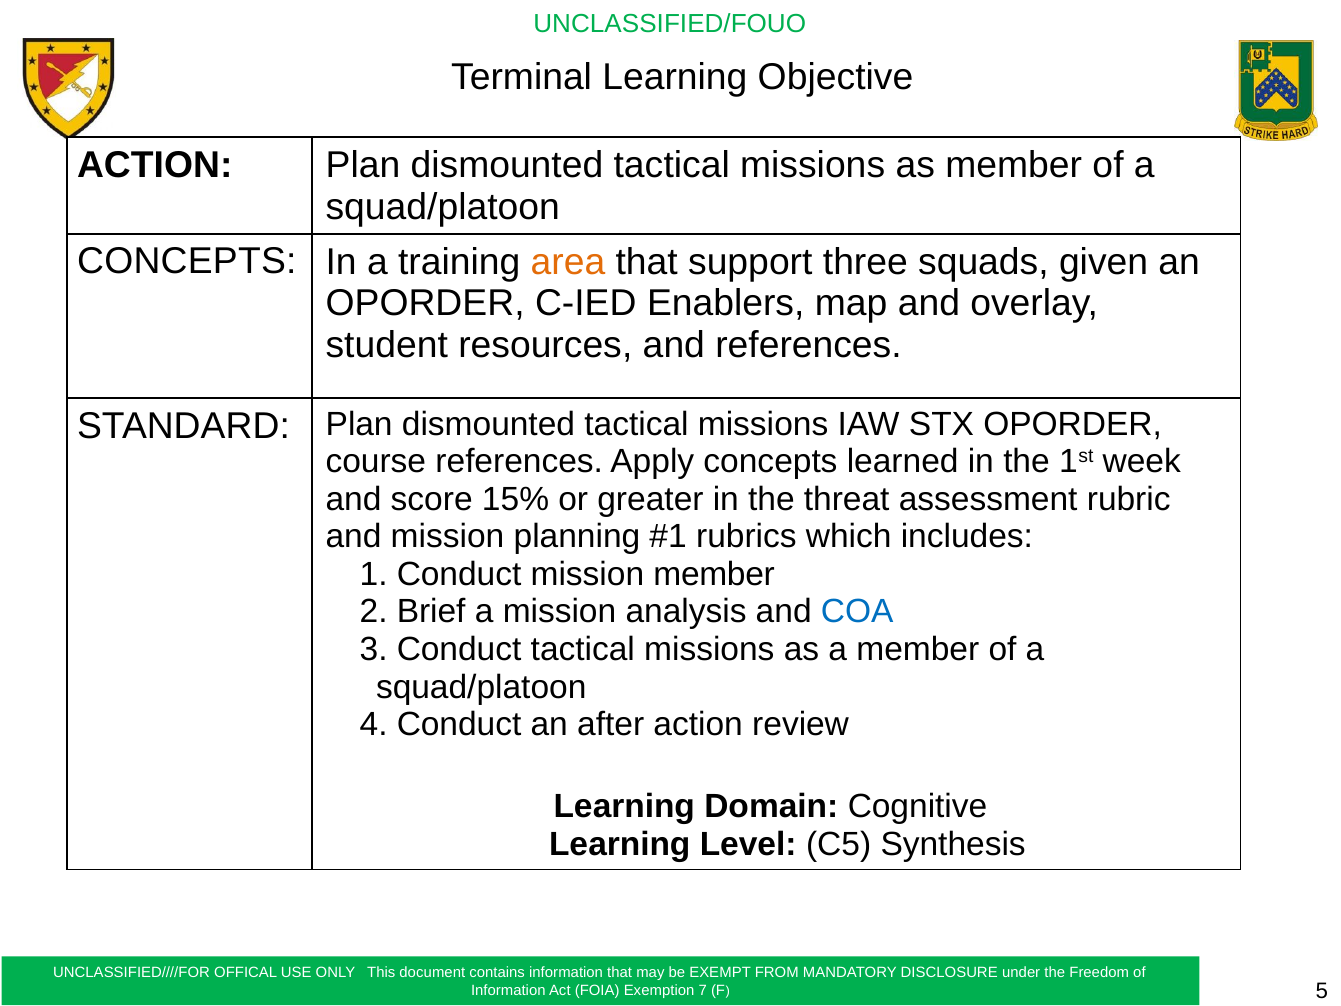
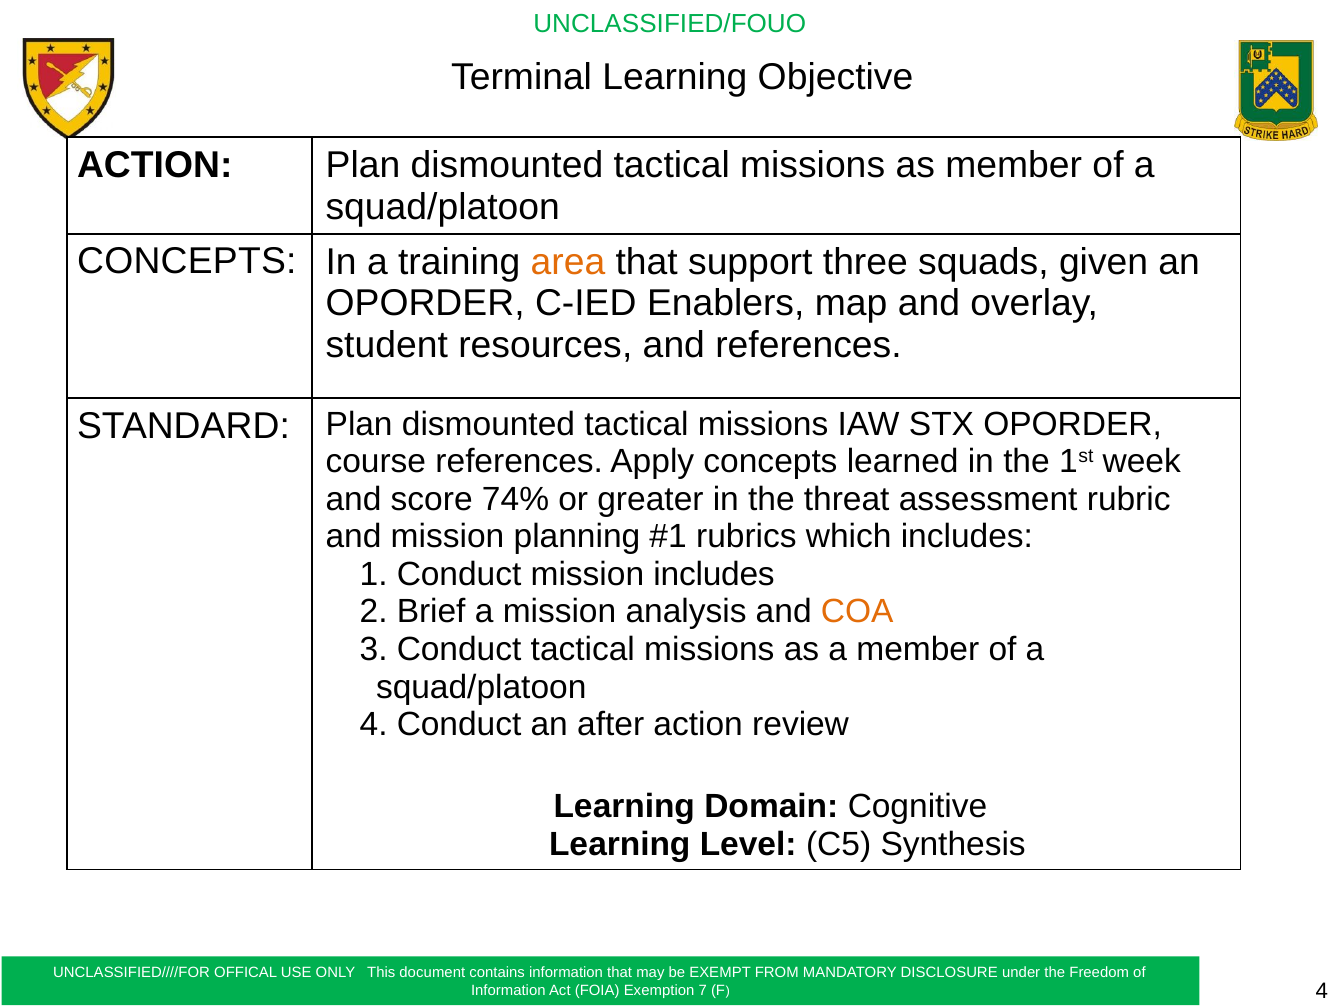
15%: 15% -> 74%
mission member: member -> includes
COA colour: blue -> orange
5 at (1322, 991): 5 -> 4
